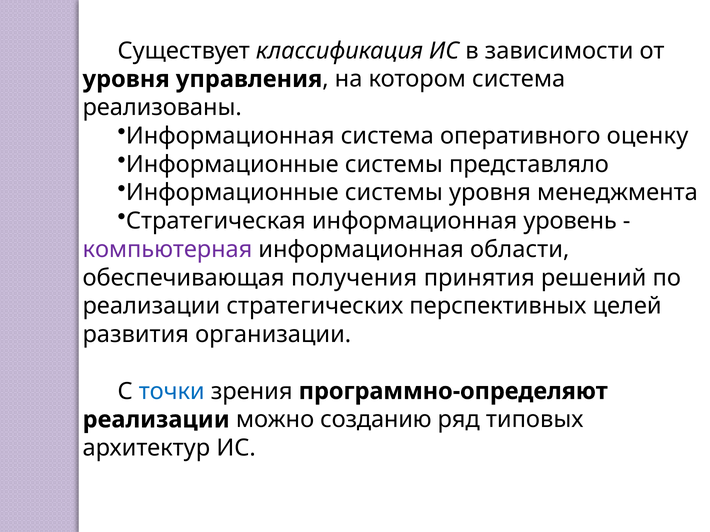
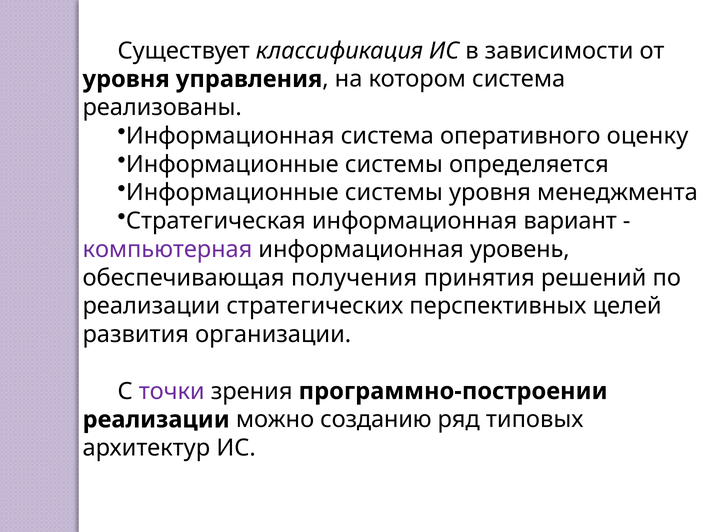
представляло: представляло -> определяется
уровень: уровень -> вариант
области: области -> уровень
точки colour: blue -> purple
программно-определяют: программно-определяют -> программно-построении
